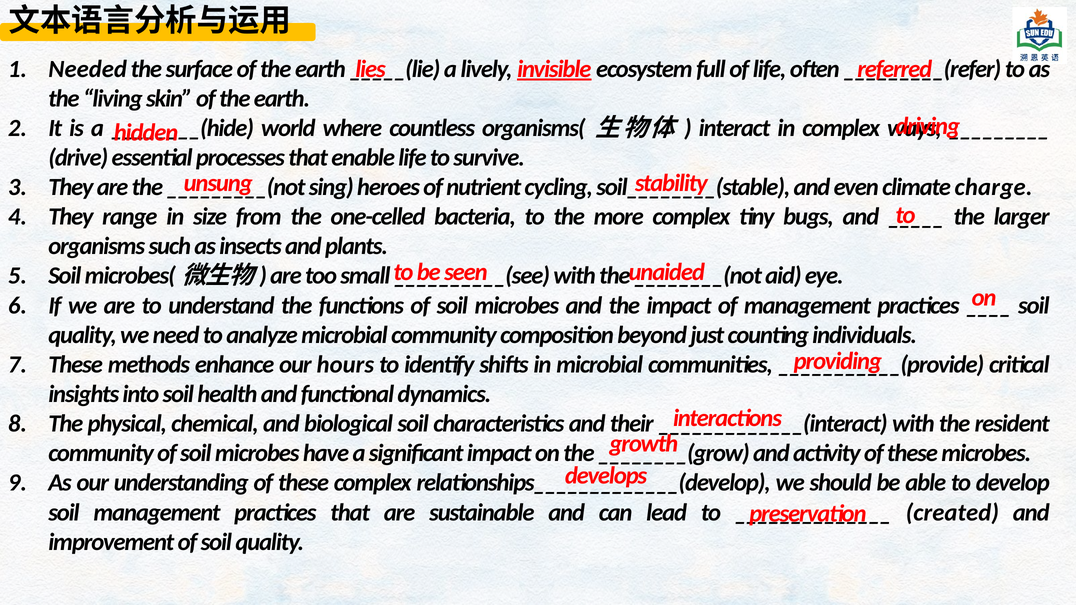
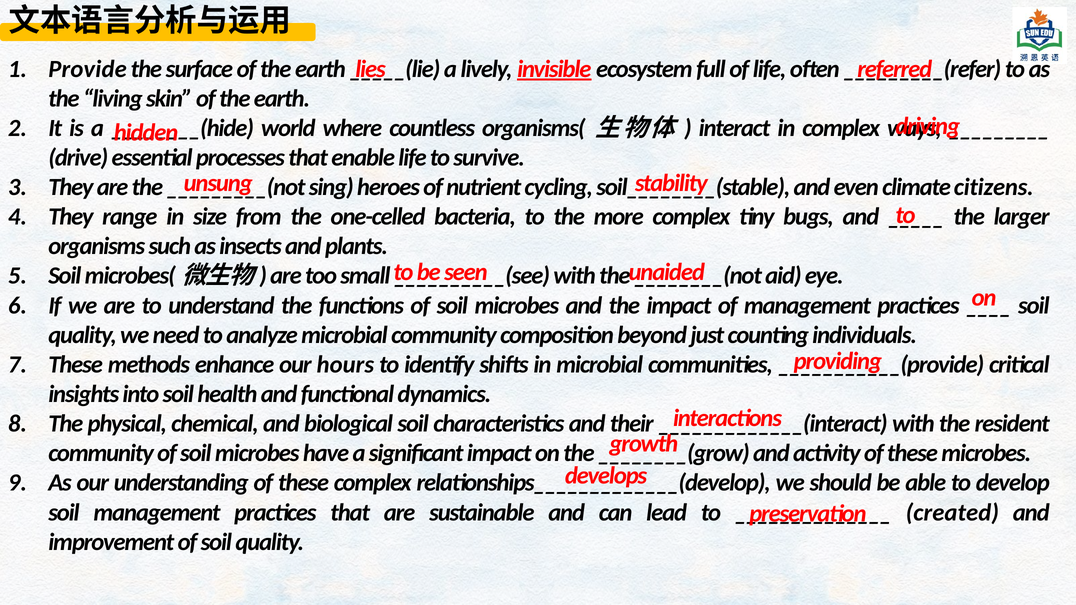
Needed: Needed -> Provide
charge: charge -> citizens
